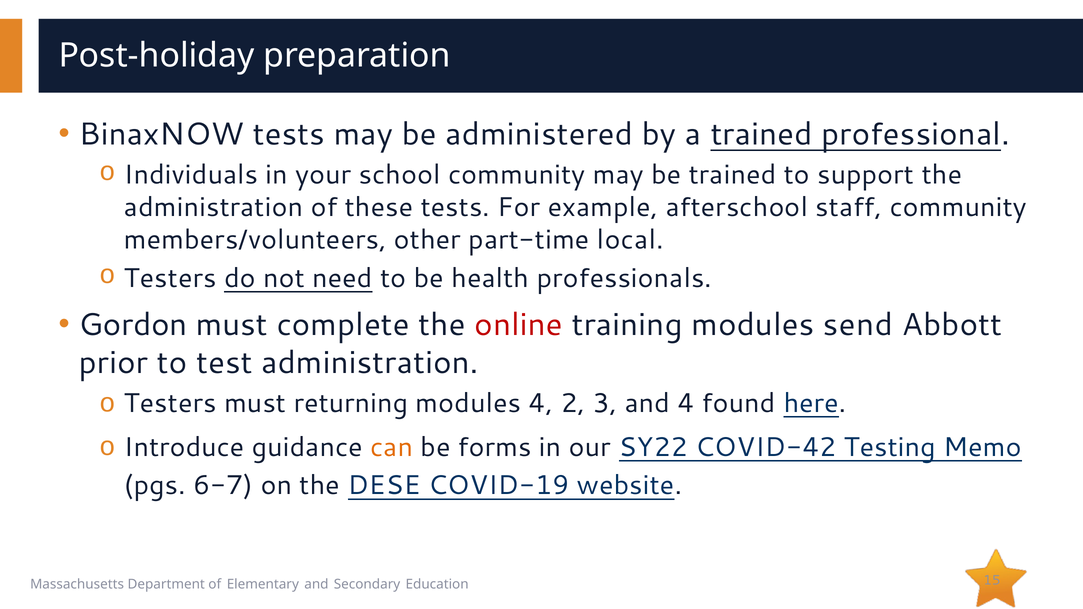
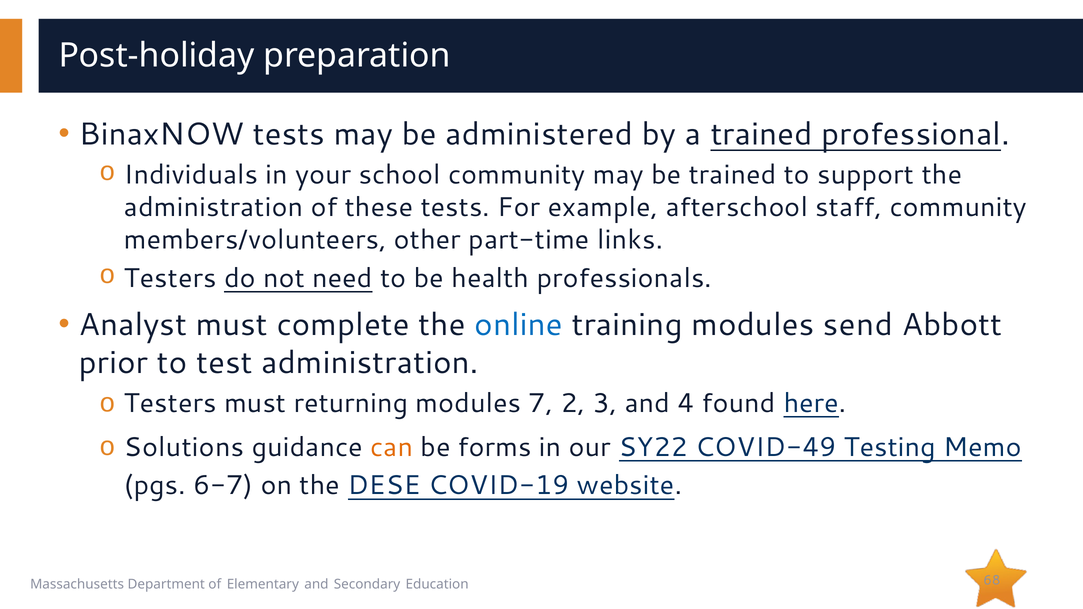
local: local -> links
Gordon: Gordon -> Analyst
online colour: red -> blue
modules 4: 4 -> 7
Introduce: Introduce -> Solutions
COVID-42: COVID-42 -> COVID-49
15: 15 -> 68
